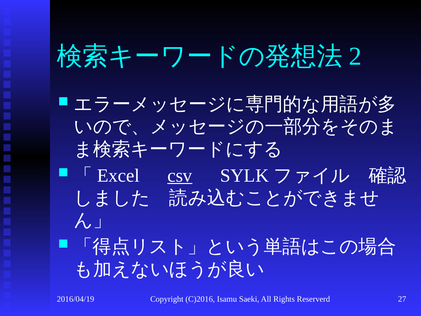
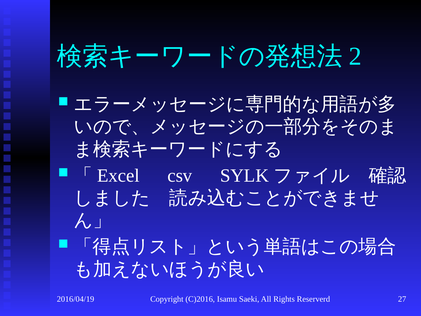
csv underline: present -> none
